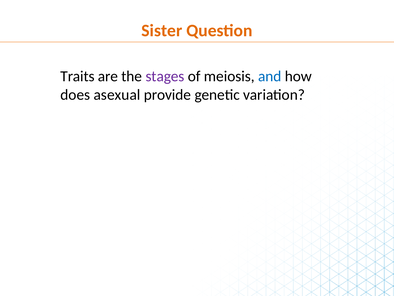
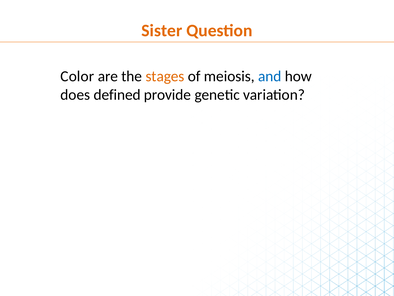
Traits: Traits -> Color
stages colour: purple -> orange
asexual: asexual -> defined
